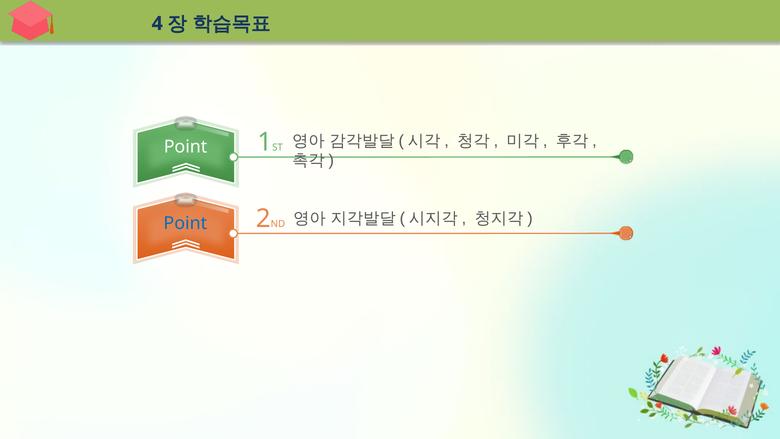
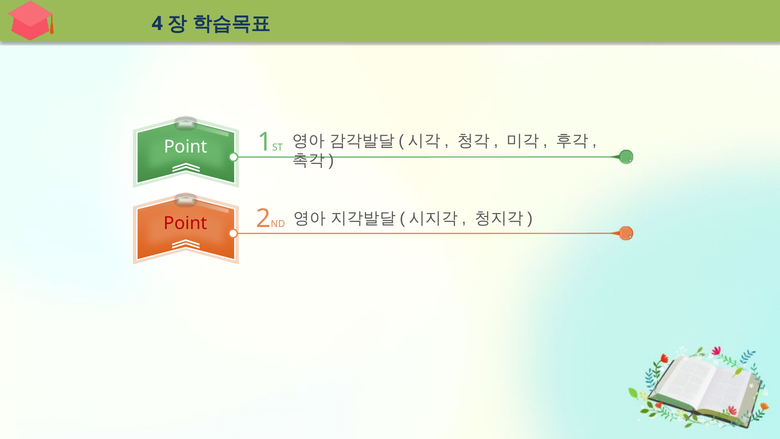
Point at (185, 223) colour: blue -> red
